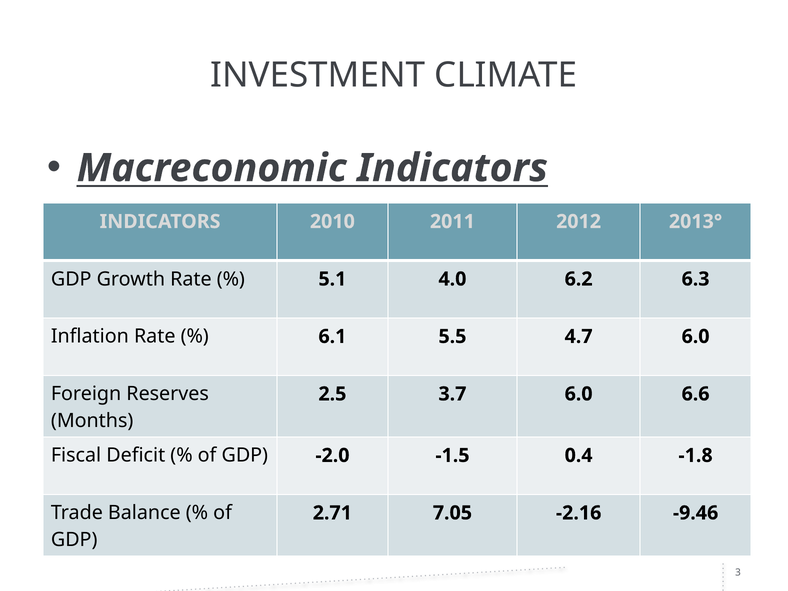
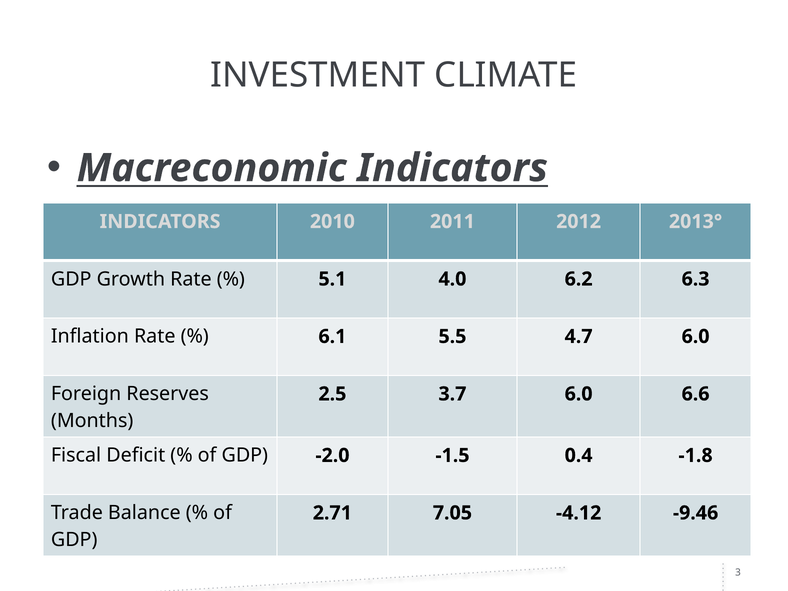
-2.16: -2.16 -> -4.12
